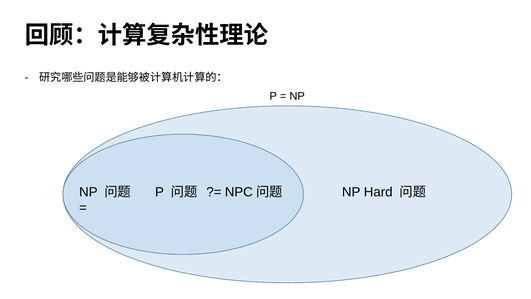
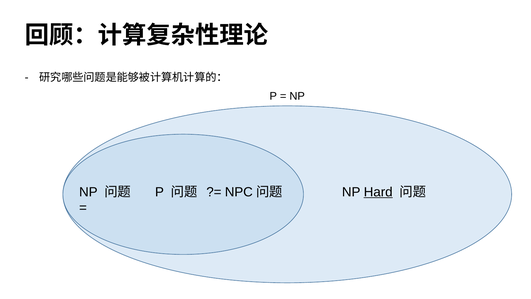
Hard underline: none -> present
